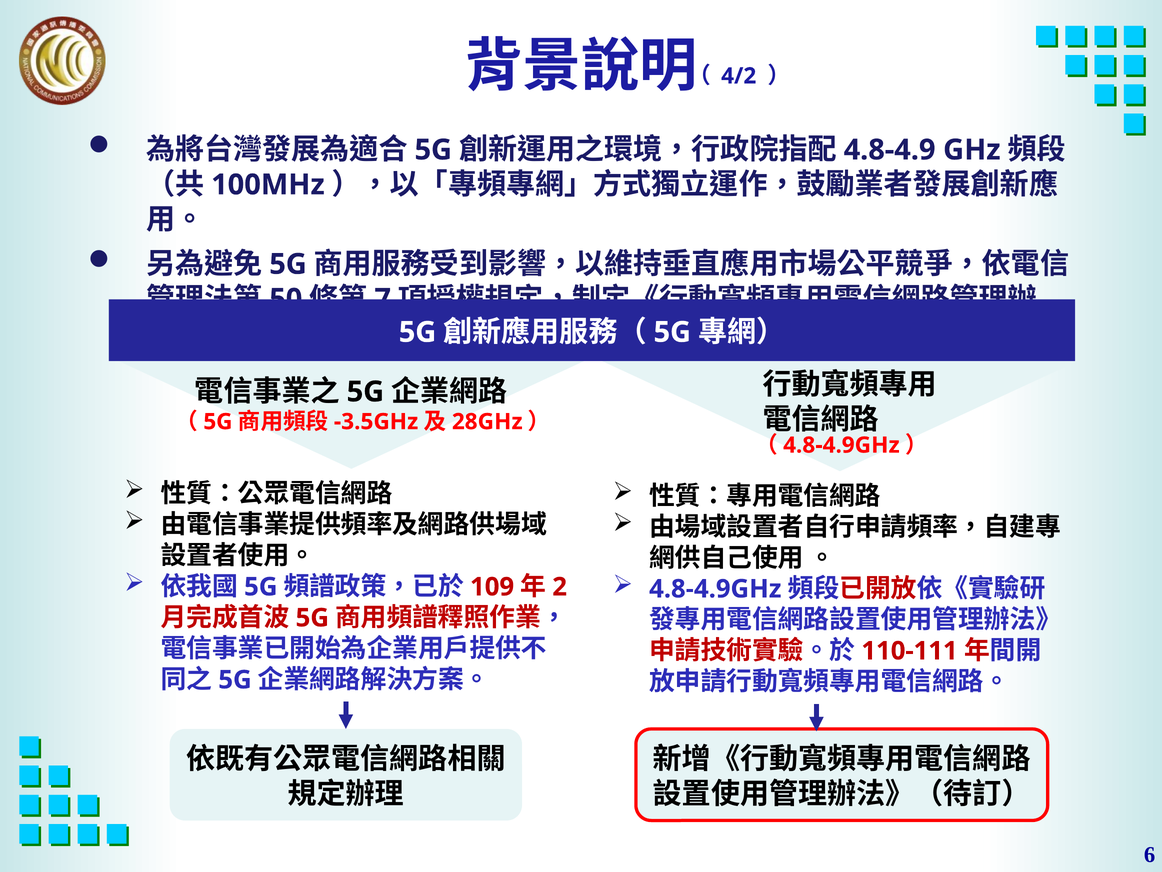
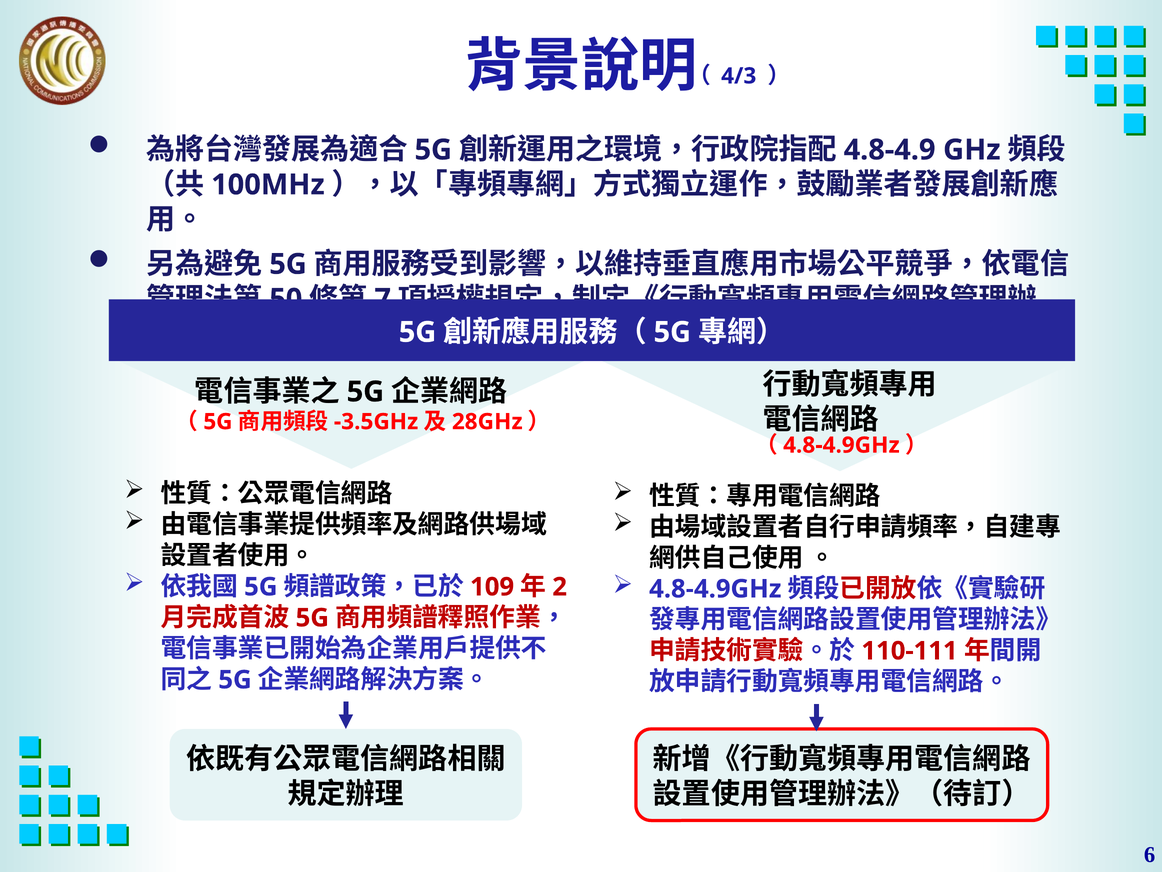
4/2: 4/2 -> 4/3
